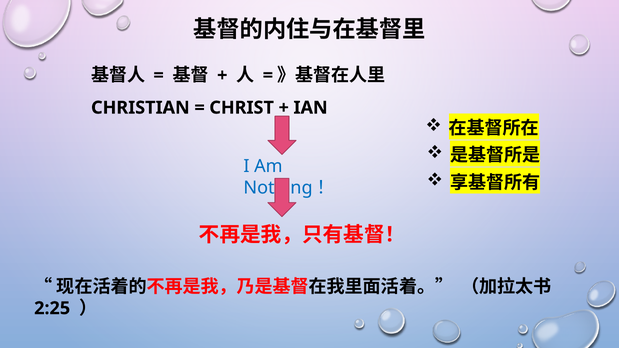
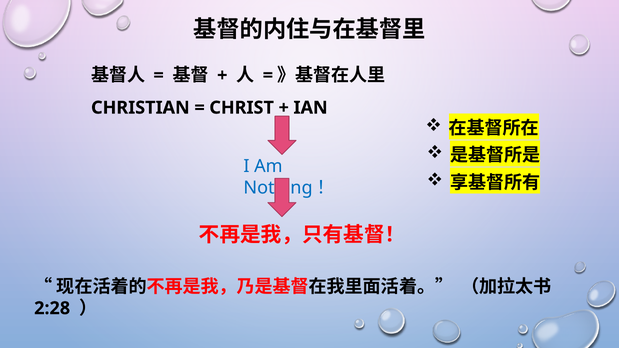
2:25: 2:25 -> 2:28
